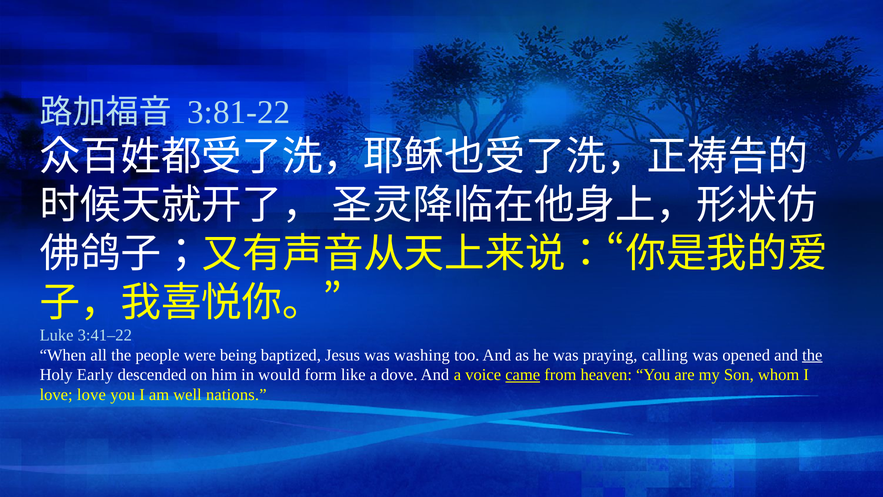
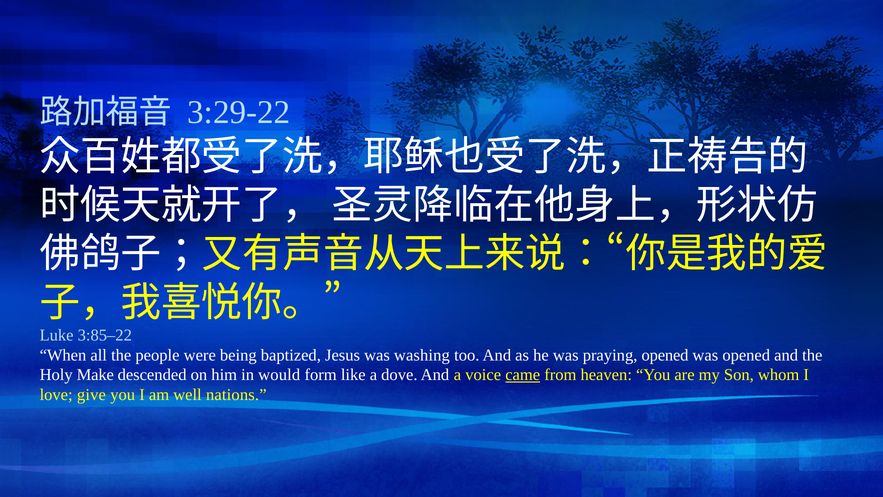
3:81-22: 3:81-22 -> 3:29-22
3:41–22: 3:41–22 -> 3:85–22
praying calling: calling -> opened
the at (812, 355) underline: present -> none
Early: Early -> Make
love love: love -> give
